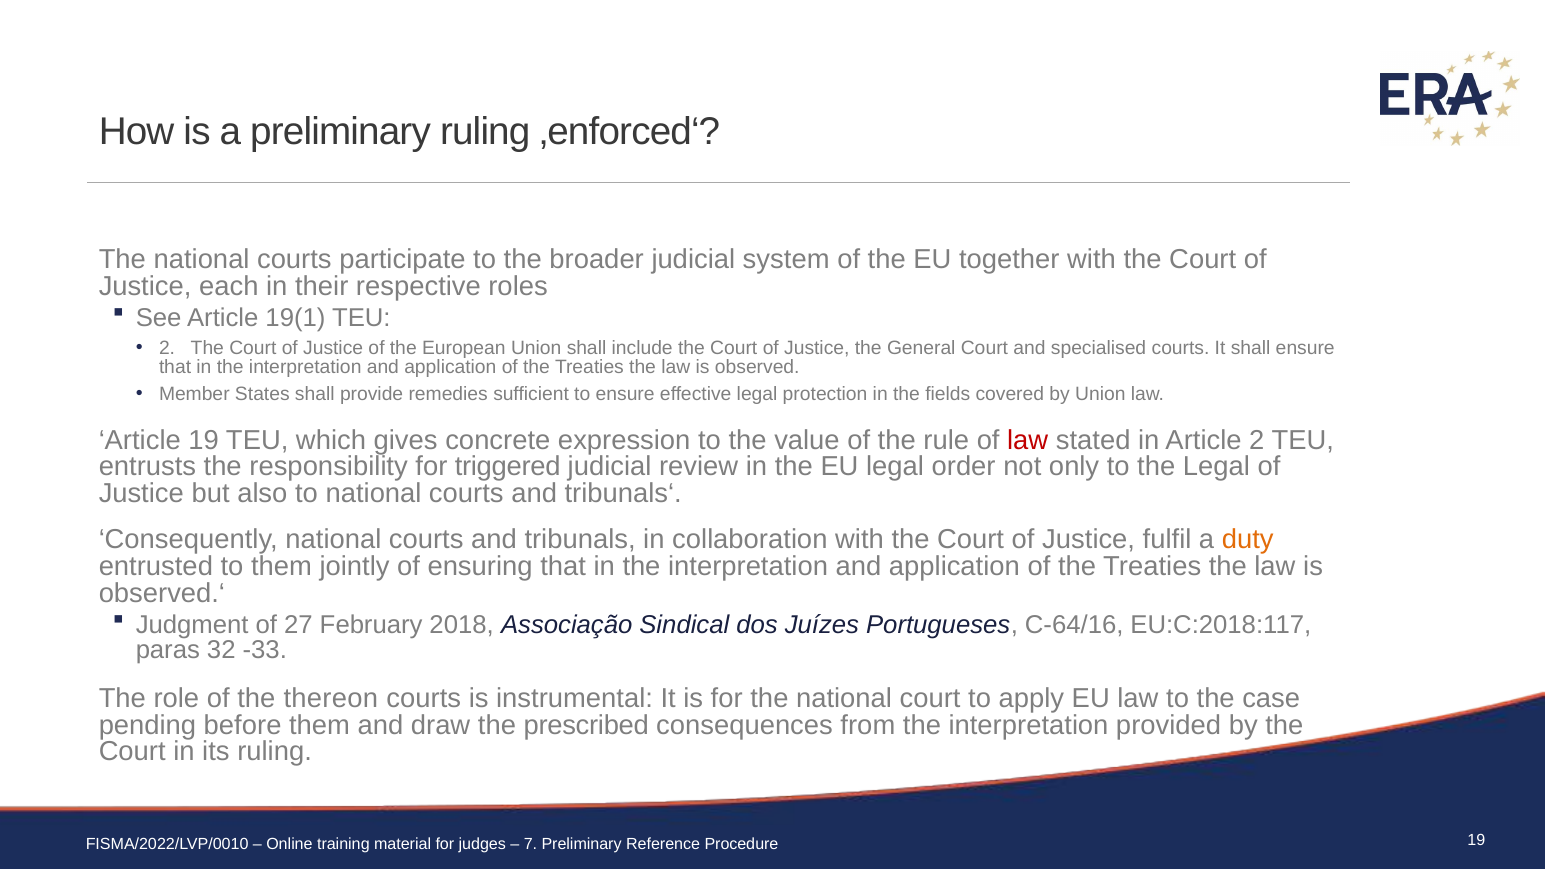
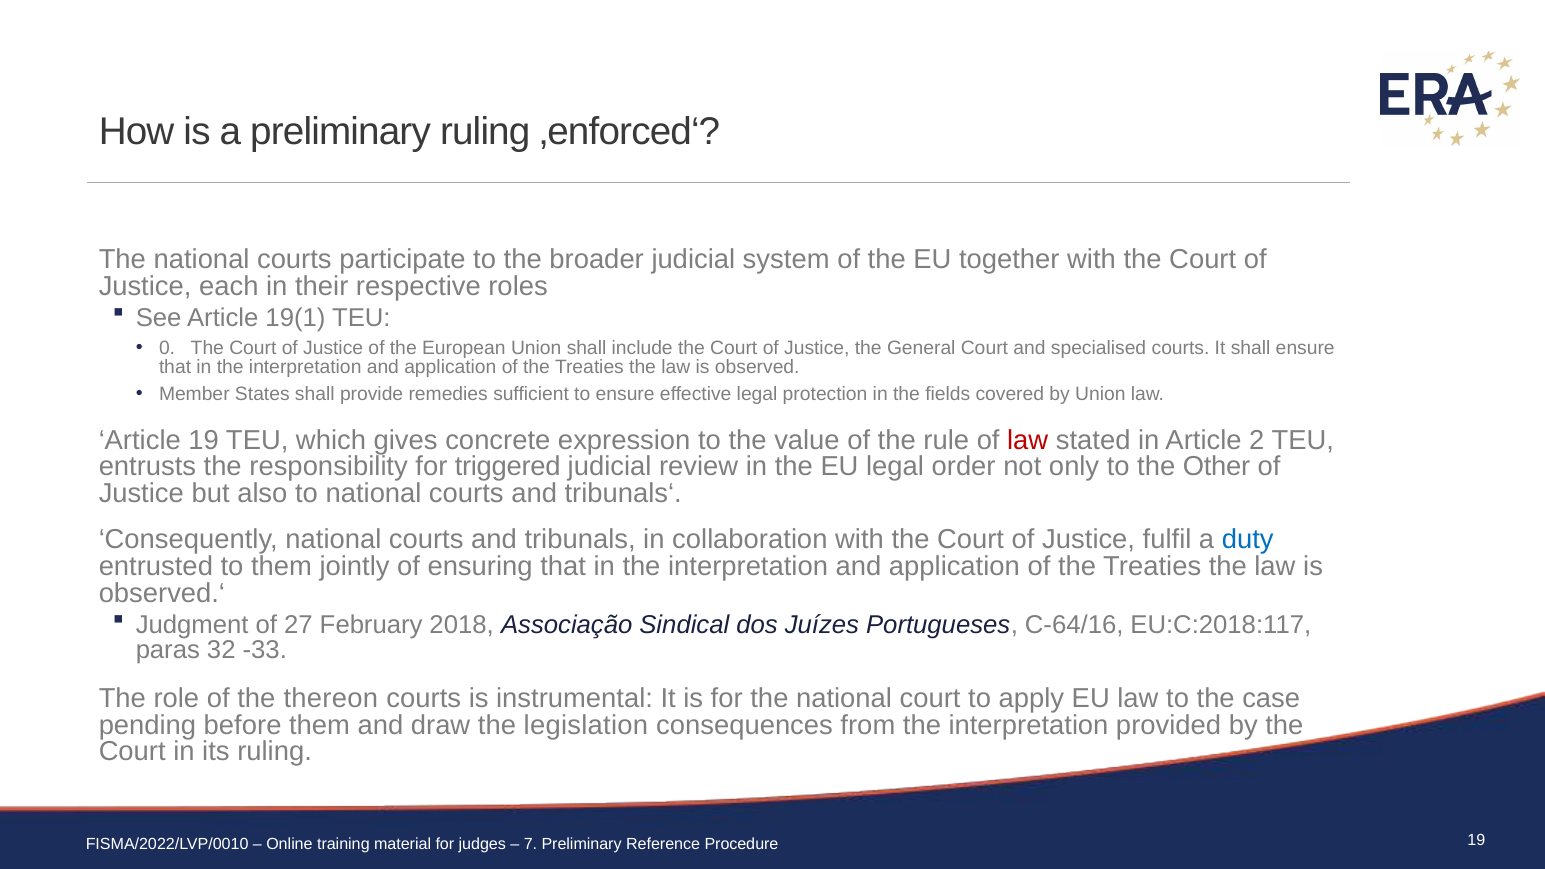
2 at (167, 348): 2 -> 0
the Legal: Legal -> Other
duty colour: orange -> blue
prescribed: prescribed -> legislation
